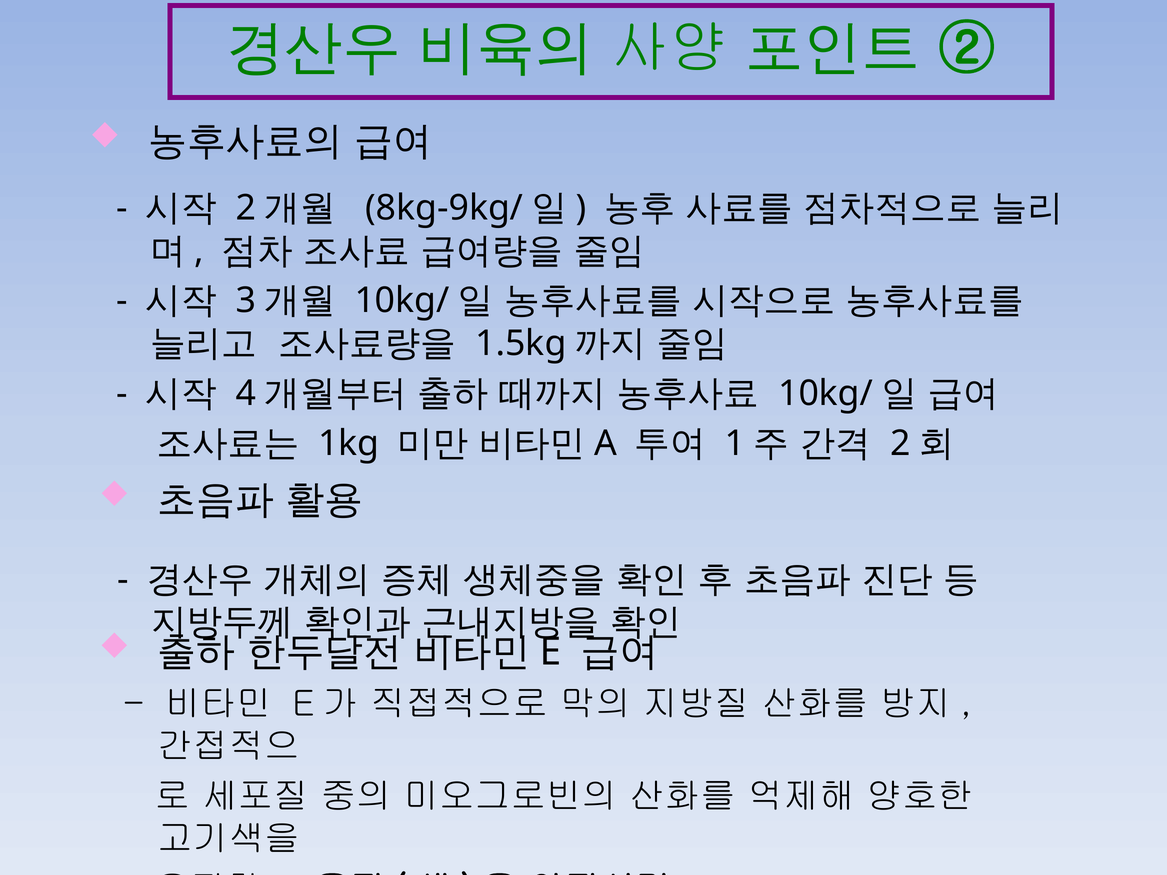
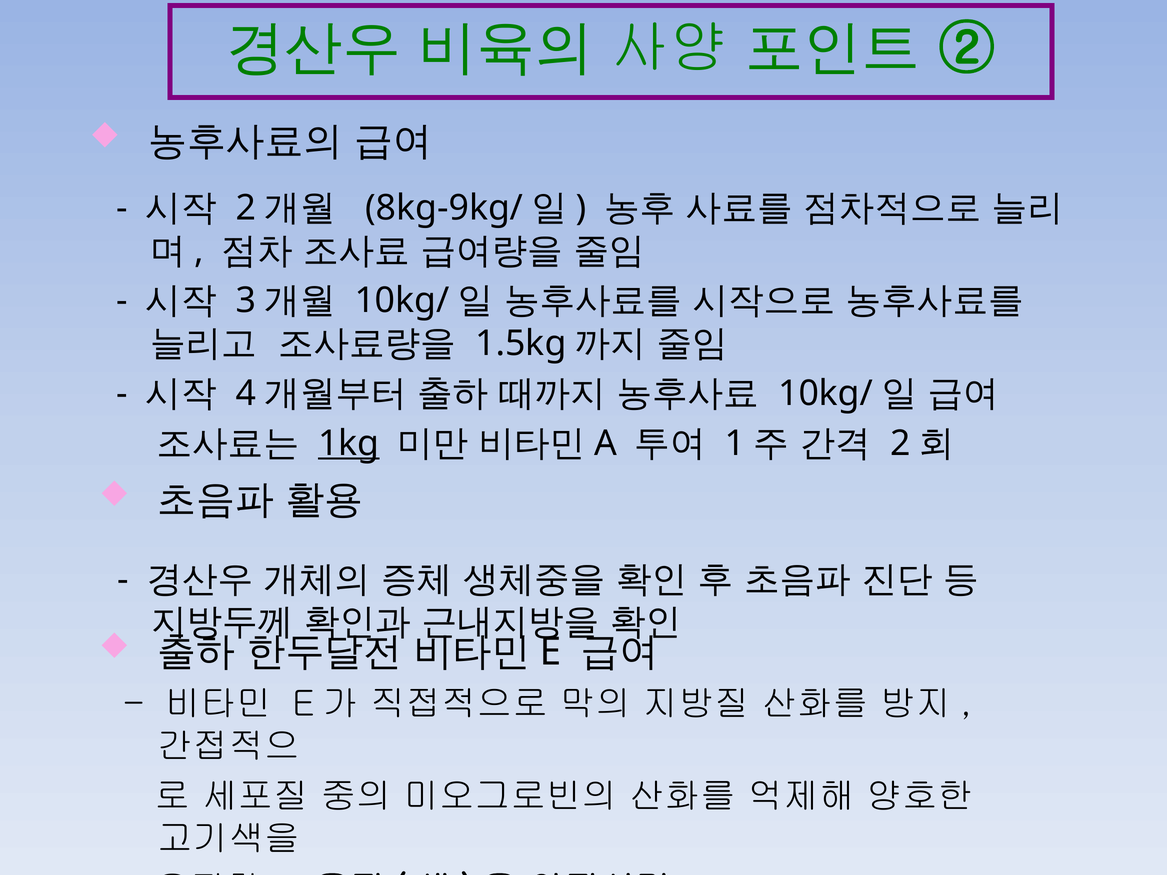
1kg underline: none -> present
